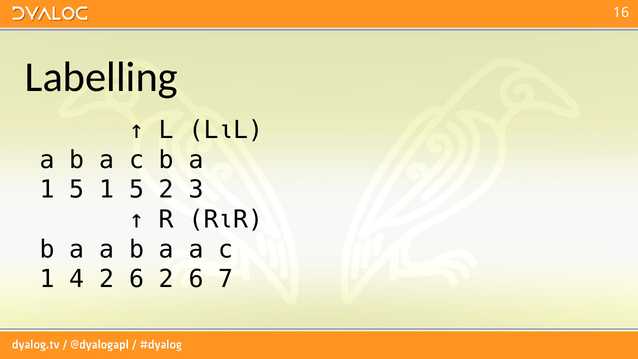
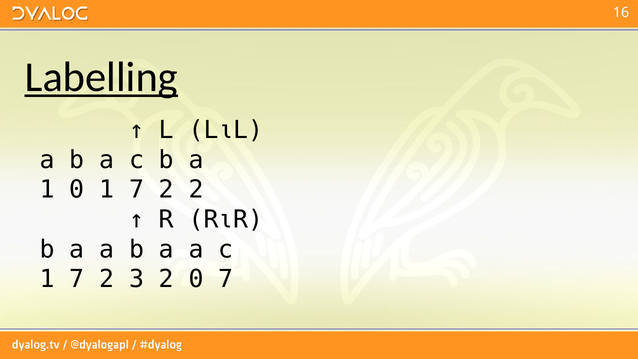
Labelling underline: none -> present
5 at (77, 190): 5 -> 0
5 at (136, 190): 5 -> 7
2 3: 3 -> 2
4 at (77, 279): 4 -> 7
6 at (136, 279): 6 -> 3
6 at (196, 279): 6 -> 0
